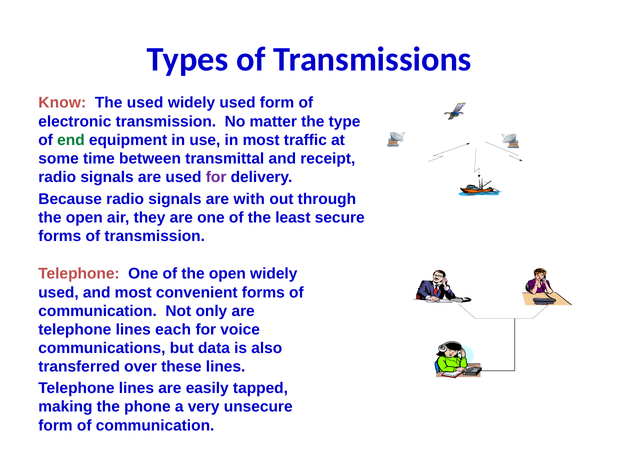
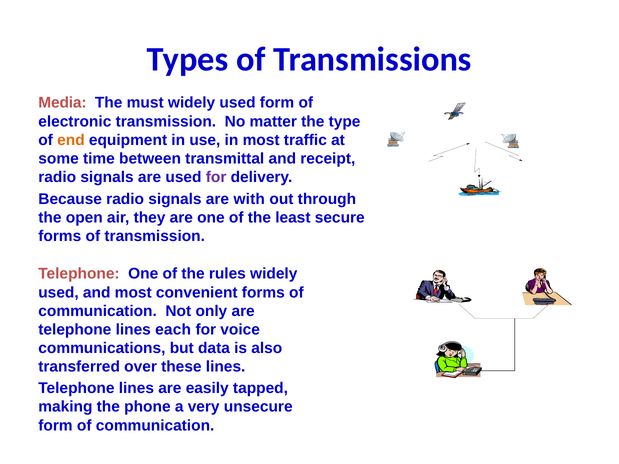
Know: Know -> Media
The used: used -> must
end colour: green -> orange
of the open: open -> rules
